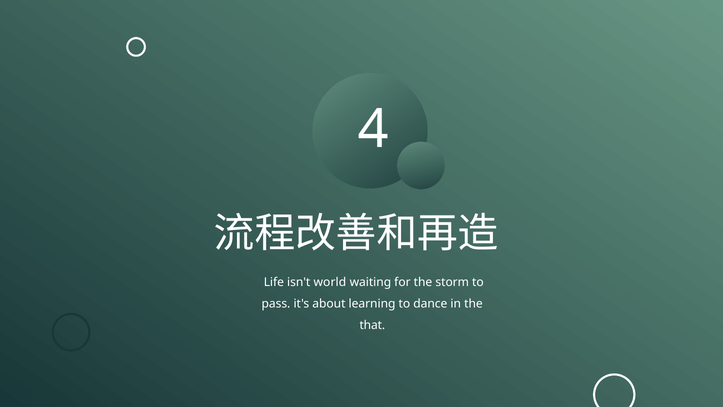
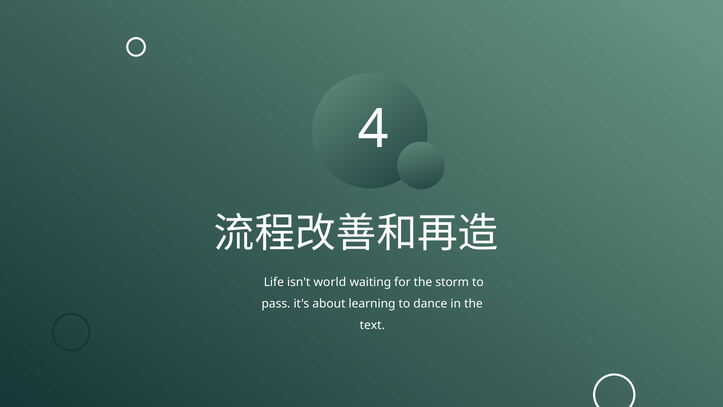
that: that -> text
